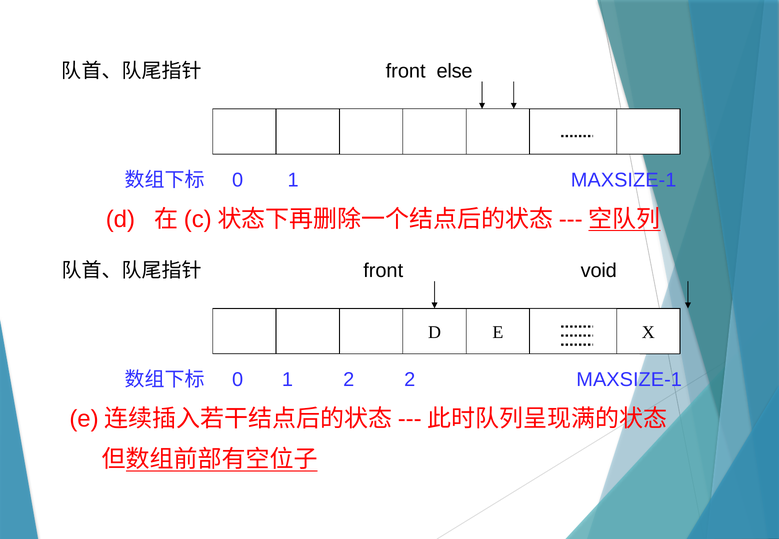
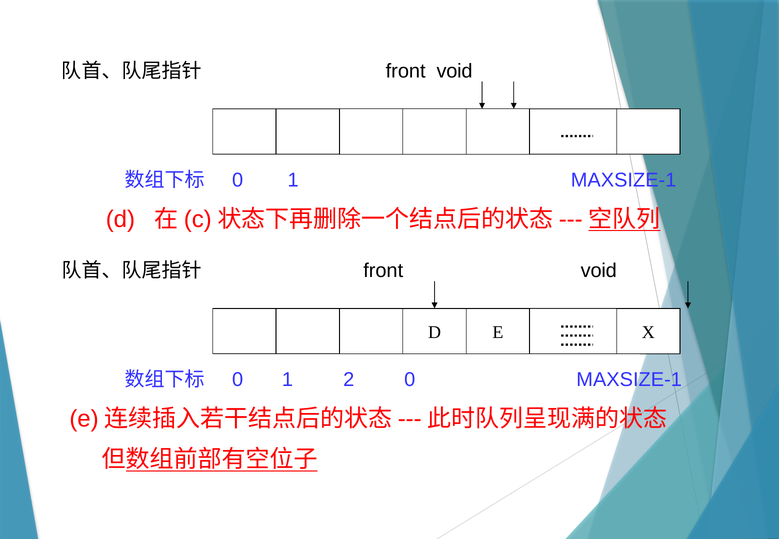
else at (455, 71): else -> void
2 2: 2 -> 0
